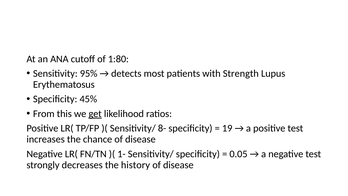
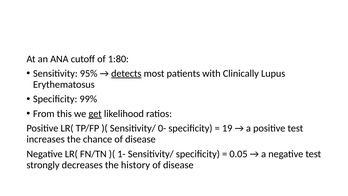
detects underline: none -> present
Strength: Strength -> Clinically
45%: 45% -> 99%
8-: 8- -> 0-
